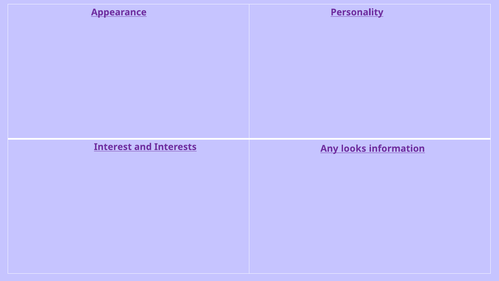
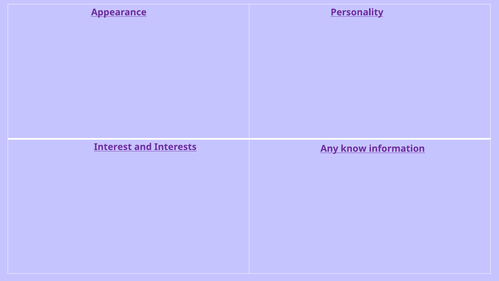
looks: looks -> know
